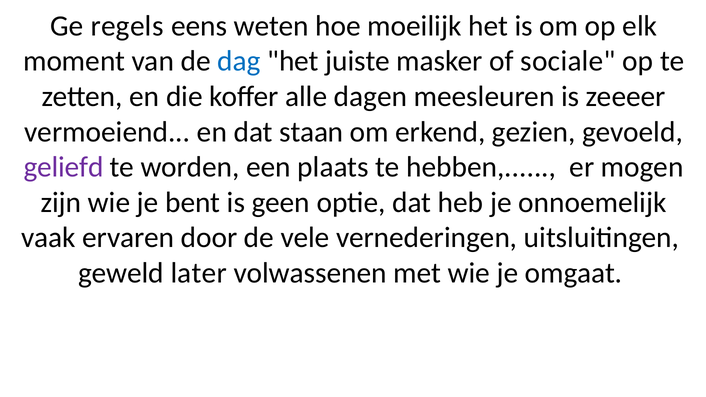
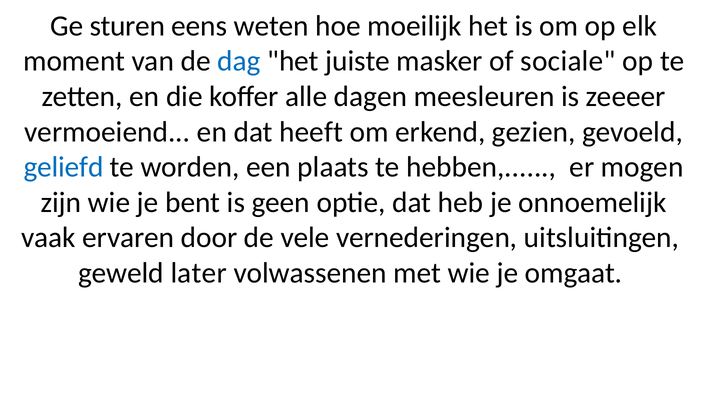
regels: regels -> sturen
staan: staan -> heeft
geliefd colour: purple -> blue
